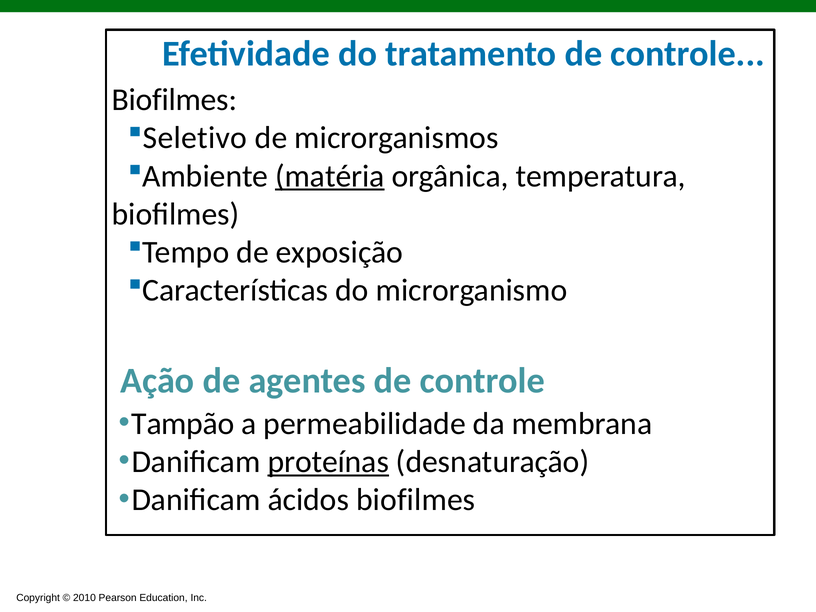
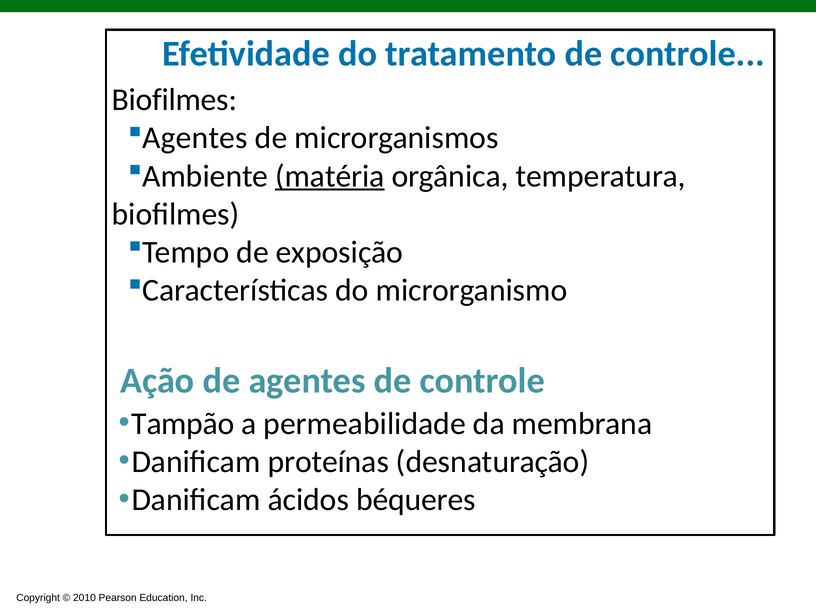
Seletivo at (195, 138): Seletivo -> Agentes
proteínas underline: present -> none
ácidos biofilmes: biofilmes -> béqueres
